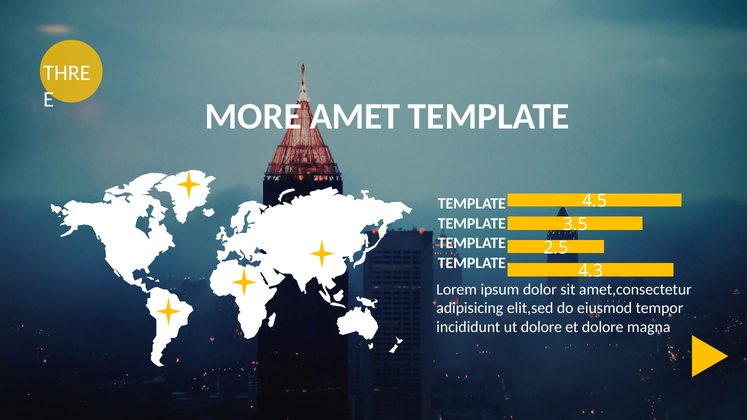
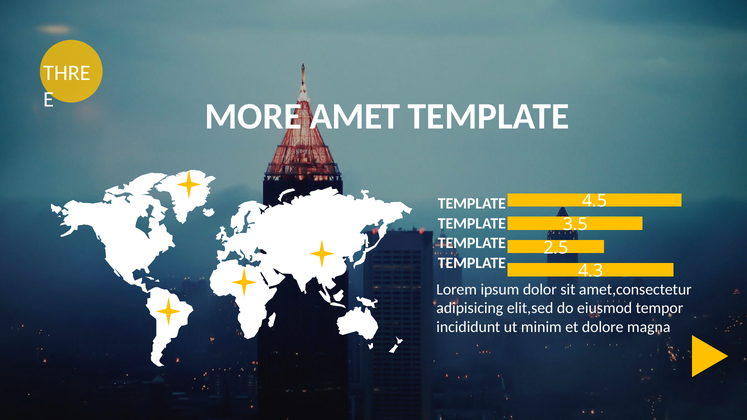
ut dolore: dolore -> minim
